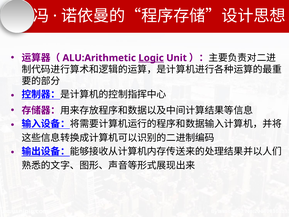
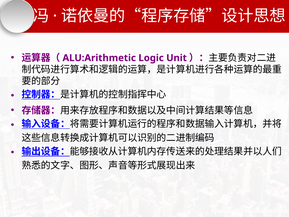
Logic underline: present -> none
